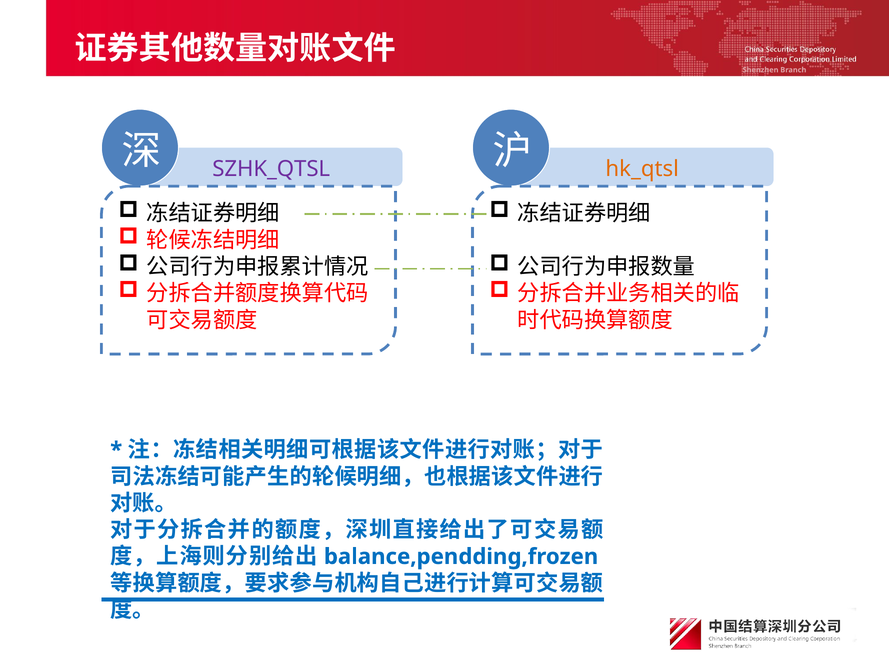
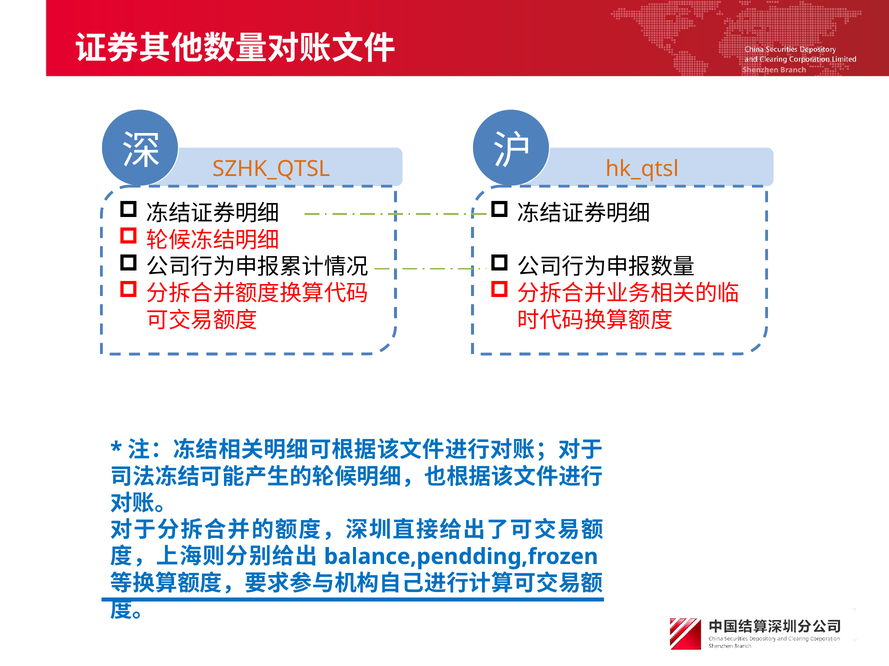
SZHK_QTSL colour: purple -> orange
